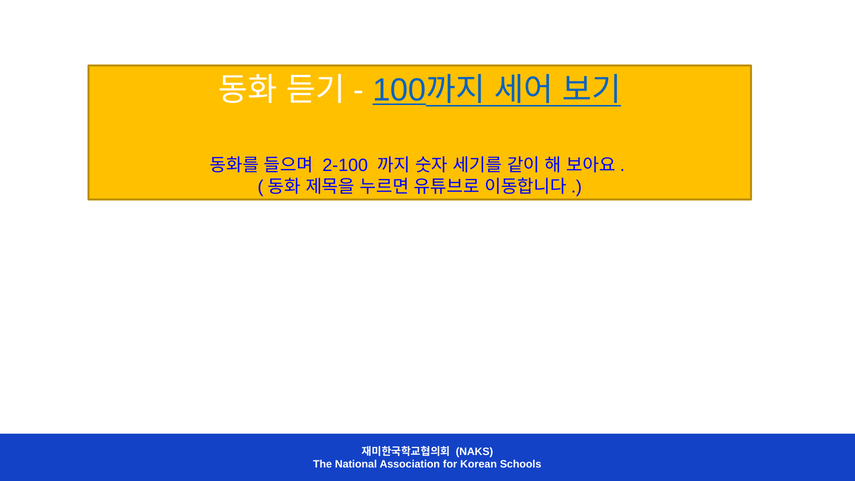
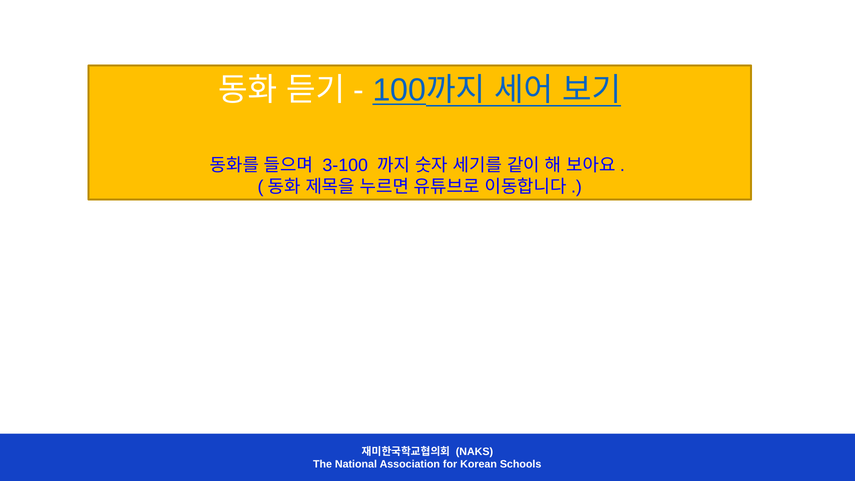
2-100: 2-100 -> 3-100
